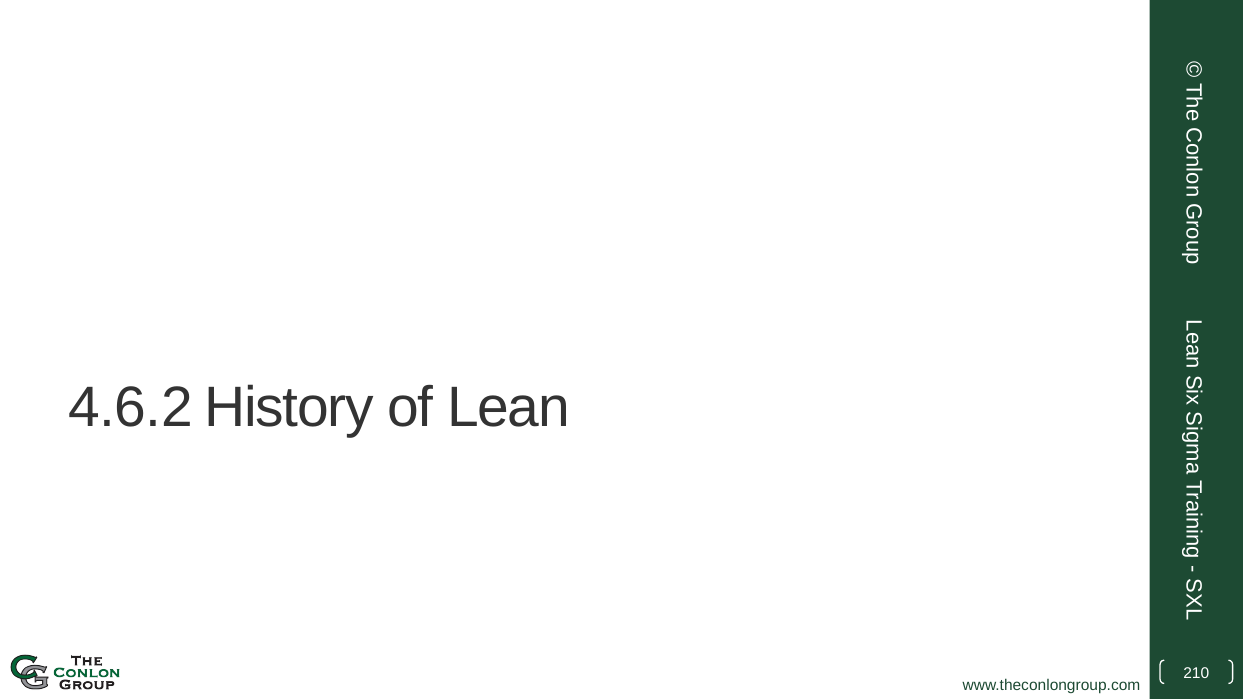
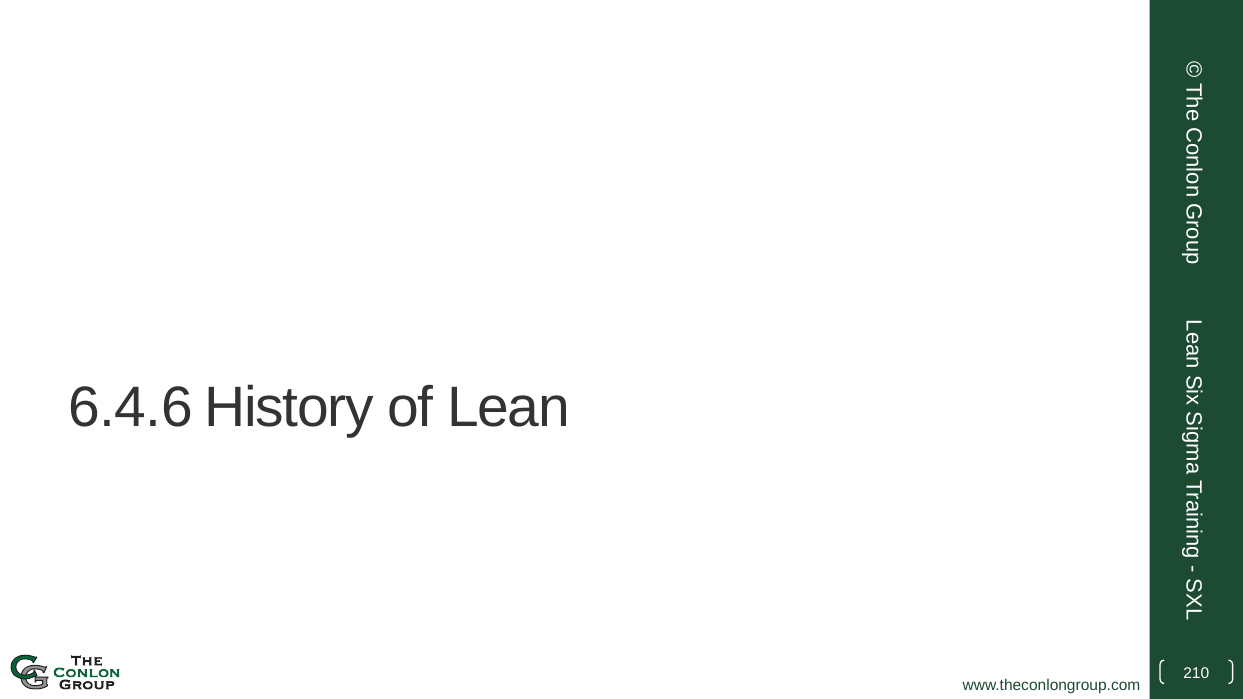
4.6.2: 4.6.2 -> 6.4.6
